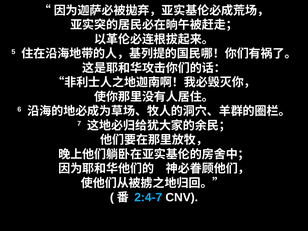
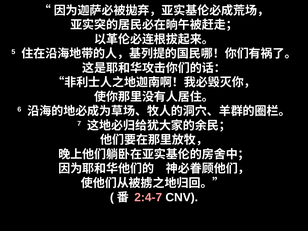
2:4-7 colour: light blue -> pink
